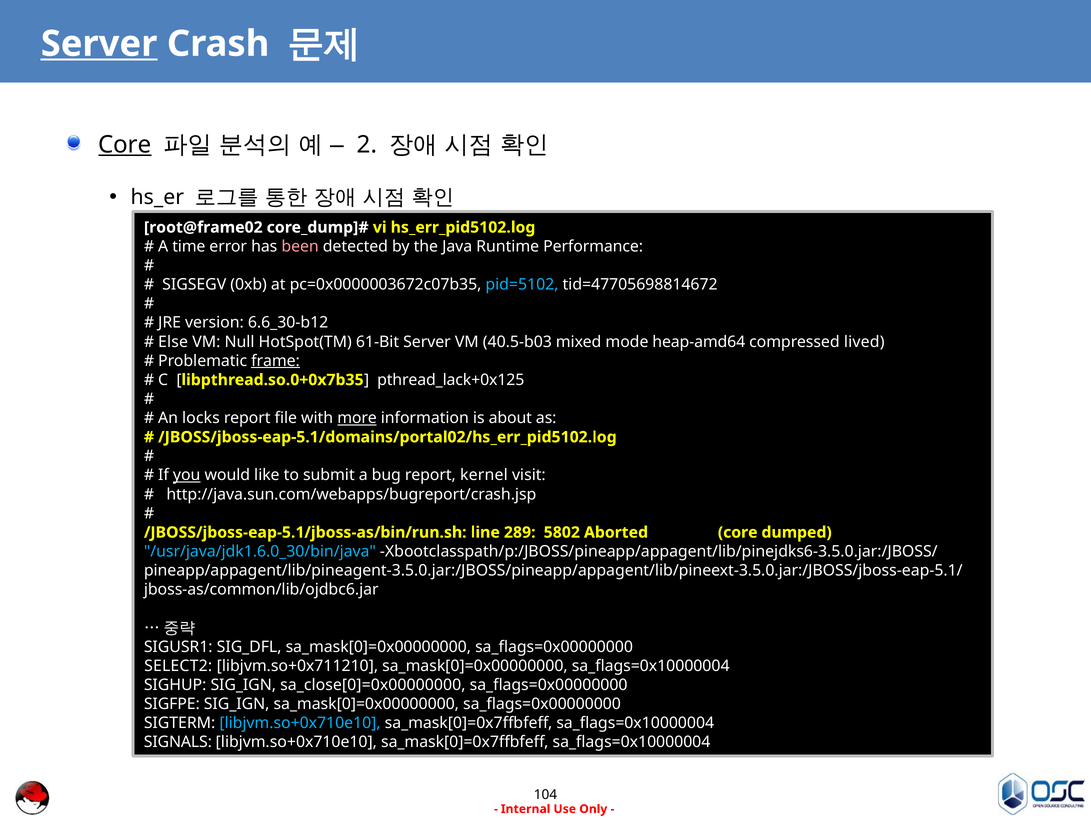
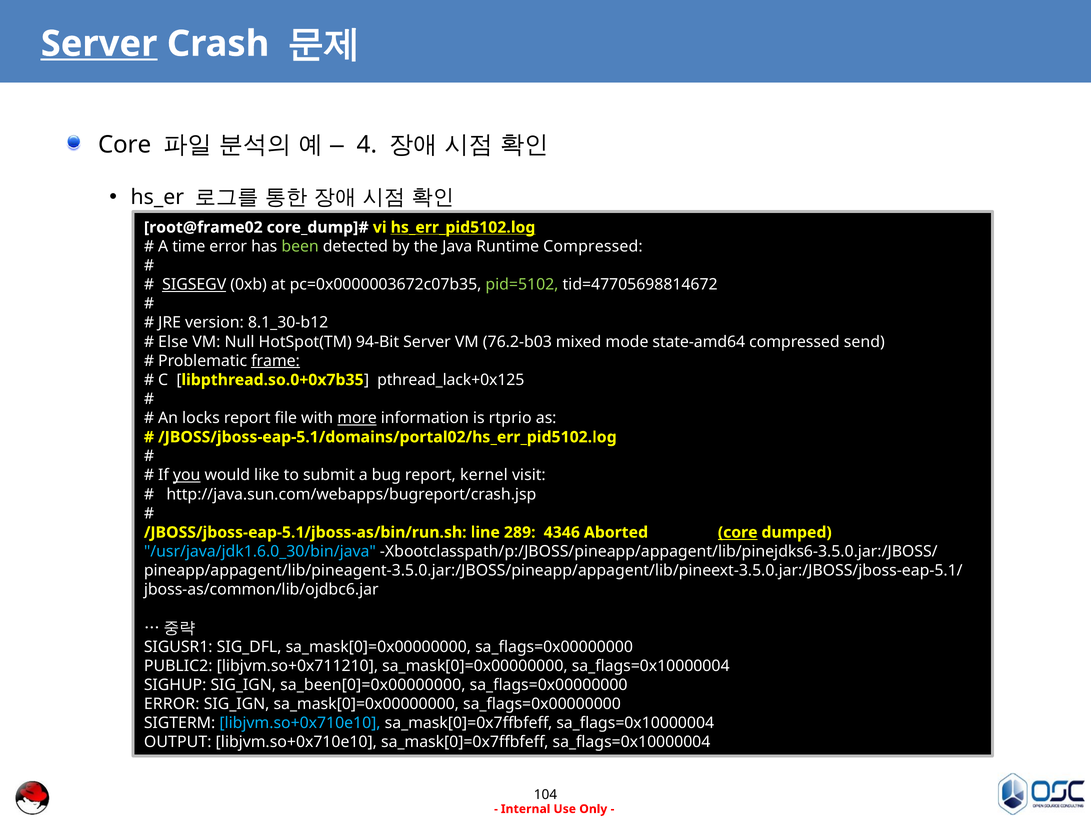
Core at (125, 145) underline: present -> none
2: 2 -> 4
hs_err_pid5102.log underline: none -> present
been colour: pink -> light green
Runtime Performance: Performance -> Compressed
SIGSEGV underline: none -> present
pid=5102 colour: light blue -> light green
6.6_30-b12: 6.6_30-b12 -> 8.1_30-b12
61-Bit: 61-Bit -> 94-Bit
40.5-b03: 40.5-b03 -> 76.2-b03
heap-amd64: heap-amd64 -> state-amd64
lived: lived -> send
about: about -> rtprio
5802: 5802 -> 4346
core at (738, 533) underline: none -> present
SELECT2: SELECT2 -> PUBLIC2
sa_close[0]=0x00000000: sa_close[0]=0x00000000 -> sa_been[0]=0x00000000
SIGFPE at (172, 704): SIGFPE -> ERROR
SIGNALS: SIGNALS -> OUTPUT
